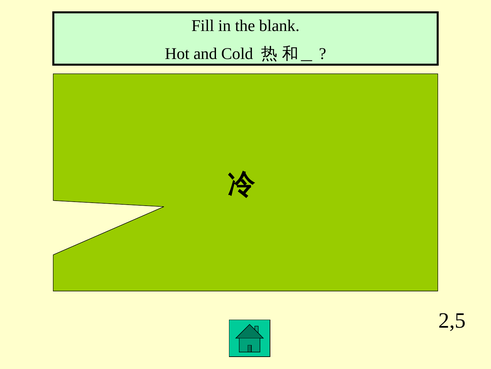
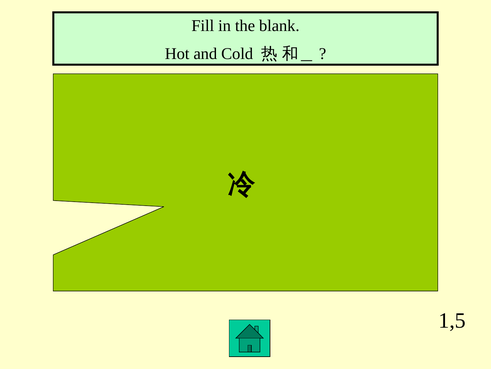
2,5: 2,5 -> 1,5
